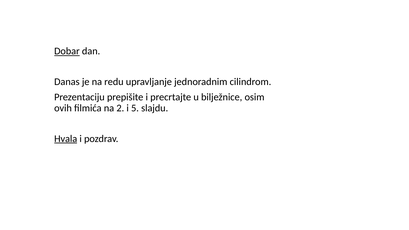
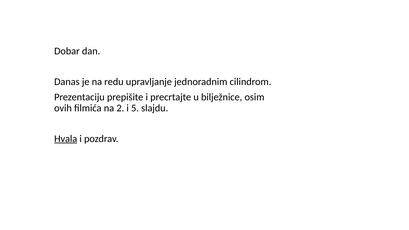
Dobar underline: present -> none
